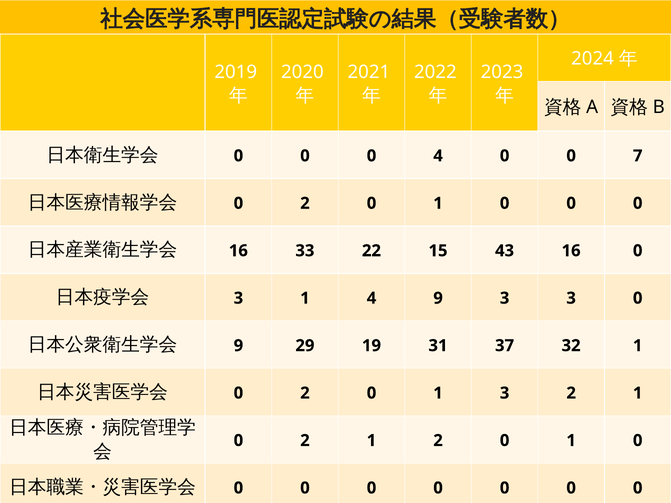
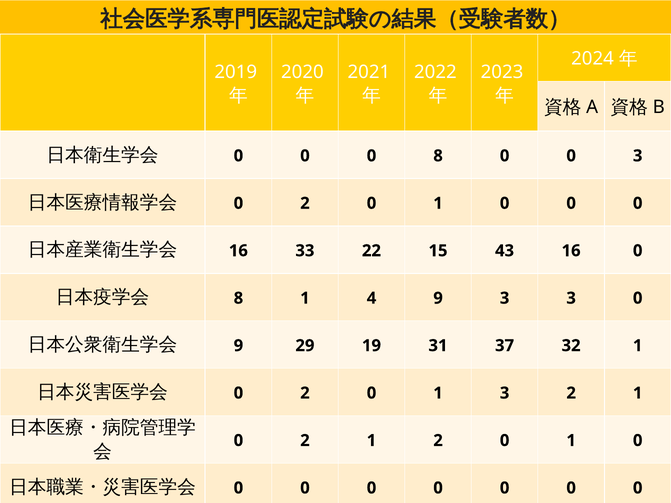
0 4: 4 -> 8
0 7: 7 -> 3
3 at (238, 298): 3 -> 8
